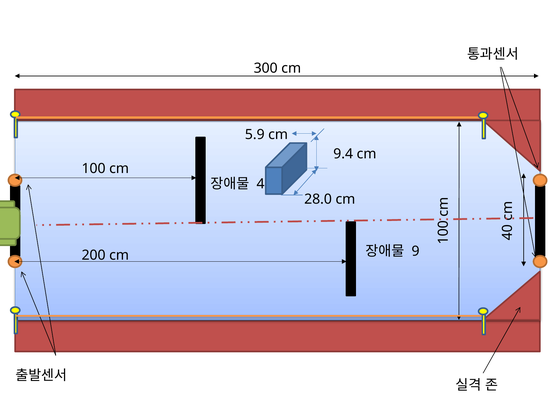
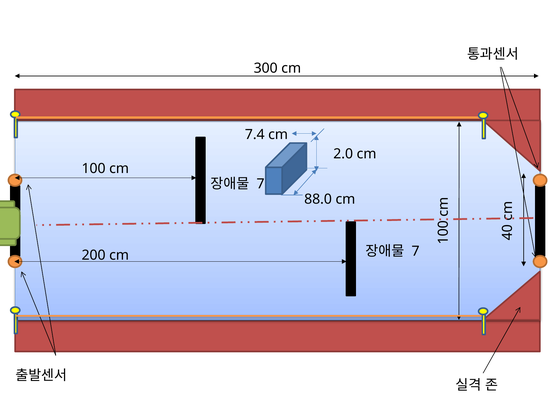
5.9: 5.9 -> 7.4
9.4: 9.4 -> 2.0
4 at (261, 184): 4 -> 7
28.0: 28.0 -> 88.0
9 at (416, 251): 9 -> 7
